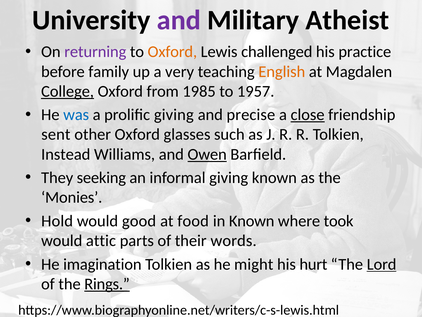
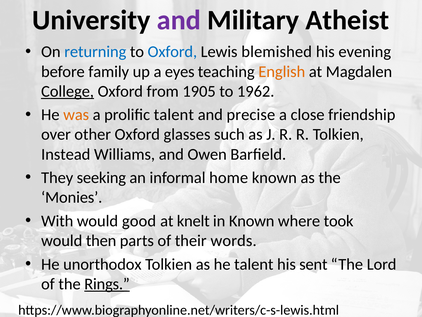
returning colour: purple -> blue
Oxford at (172, 52) colour: orange -> blue
challenged: challenged -> blemished
practice: practice -> evening
very: very -> eyes
1985: 1985 -> 1905
1957: 1957 -> 1962
was colour: blue -> orange
prolific giving: giving -> talent
close underline: present -> none
sent: sent -> over
Owen underline: present -> none
informal giving: giving -> home
Hold: Hold -> With
food: food -> knelt
attic: attic -> then
imagination: imagination -> unorthodox
he might: might -> talent
hurt: hurt -> sent
Lord underline: present -> none
